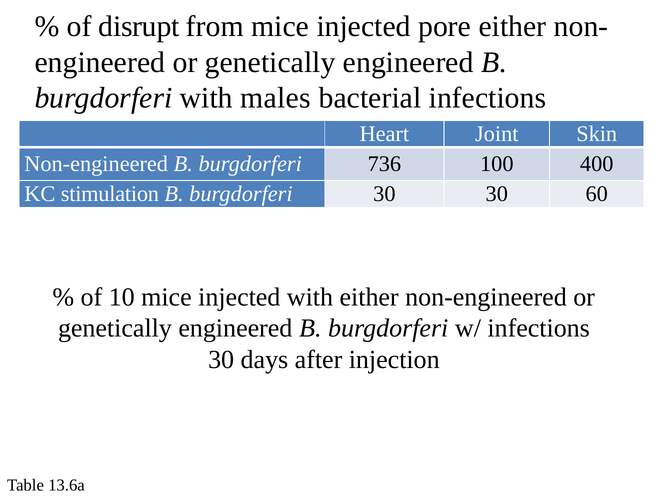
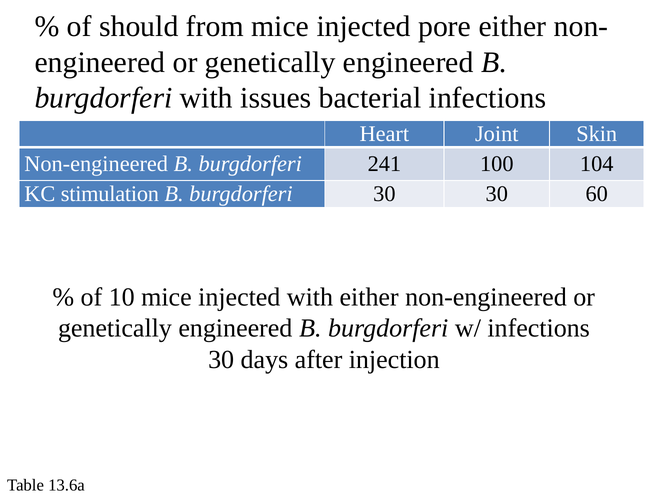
disrupt: disrupt -> should
males: males -> issues
736: 736 -> 241
400: 400 -> 104
